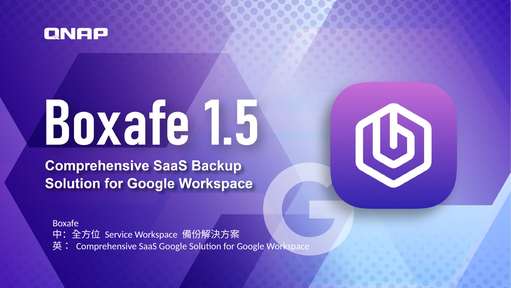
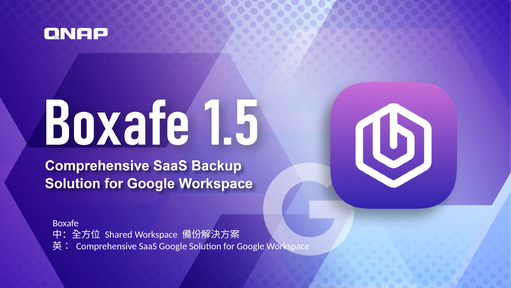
Service: Service -> Shared
